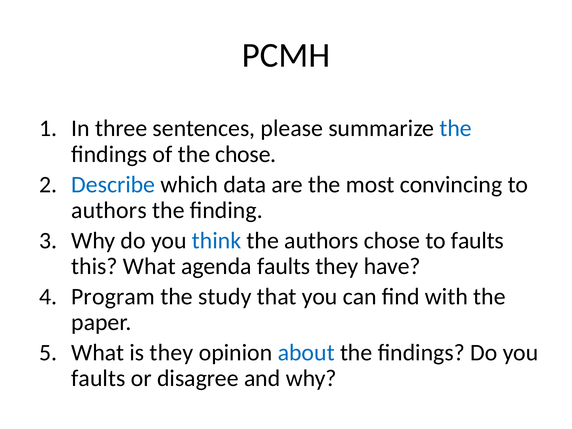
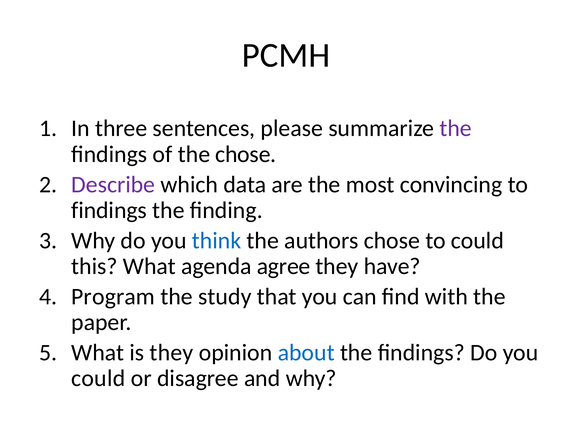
the at (456, 128) colour: blue -> purple
Describe colour: blue -> purple
authors at (109, 210): authors -> findings
to faults: faults -> could
agenda faults: faults -> agree
faults at (98, 378): faults -> could
